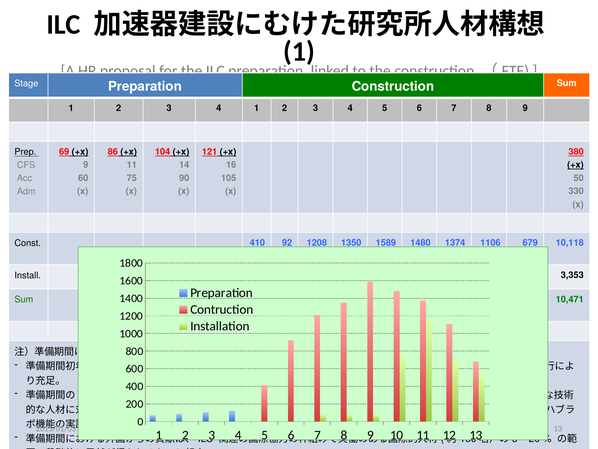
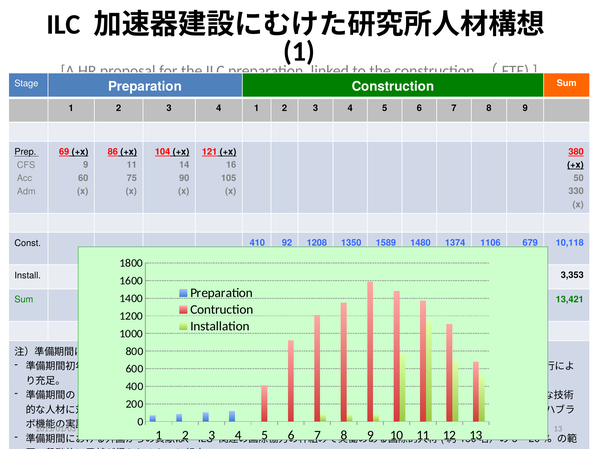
10,471: 10,471 -> 13,421
